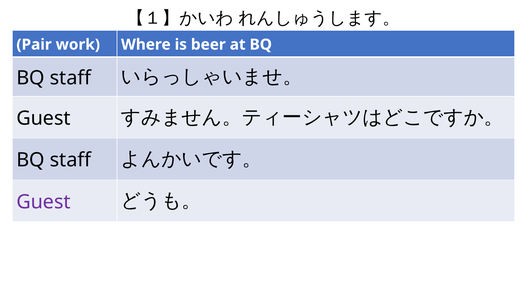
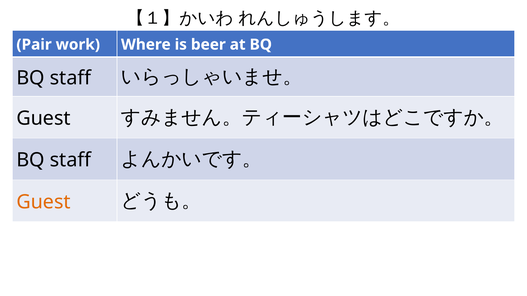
Guest at (44, 202) colour: purple -> orange
